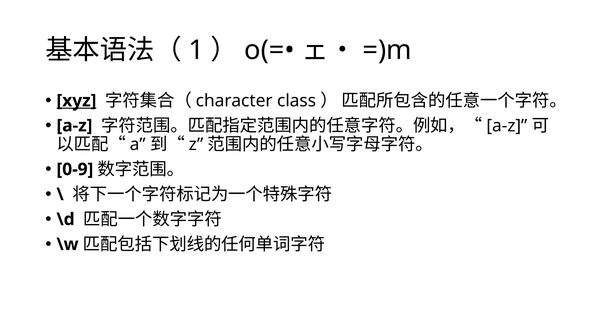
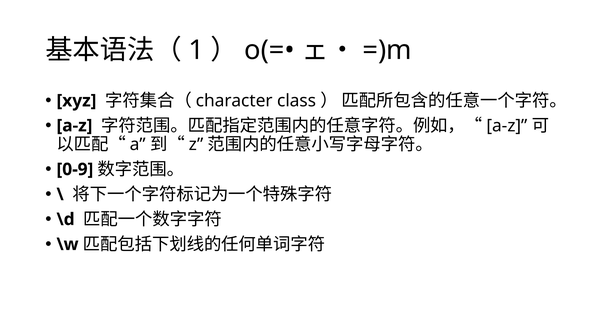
xyz underline: present -> none
